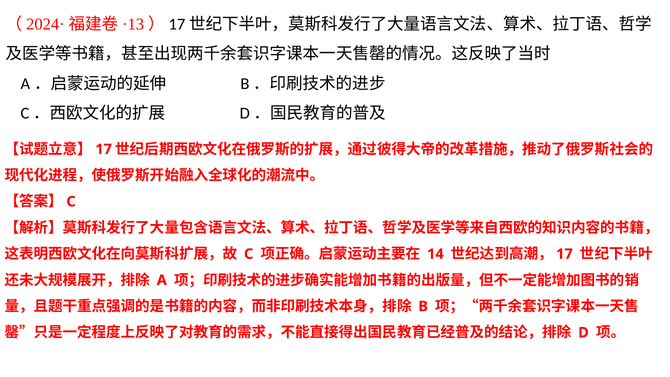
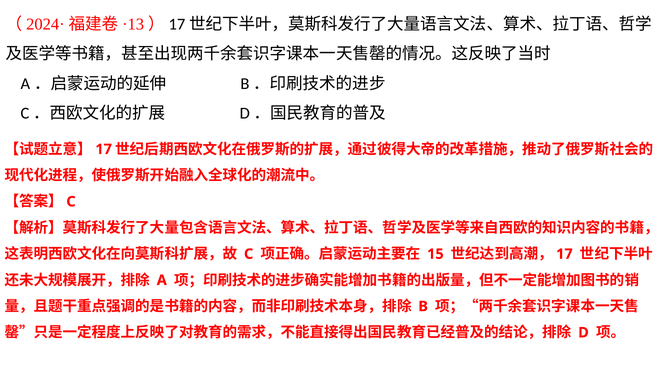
14: 14 -> 15
